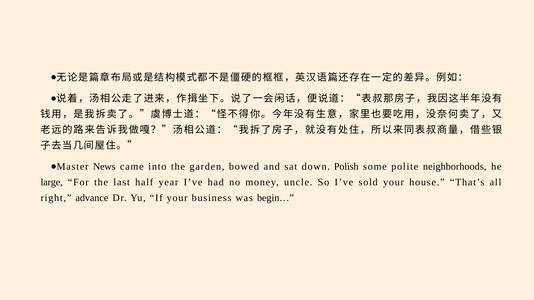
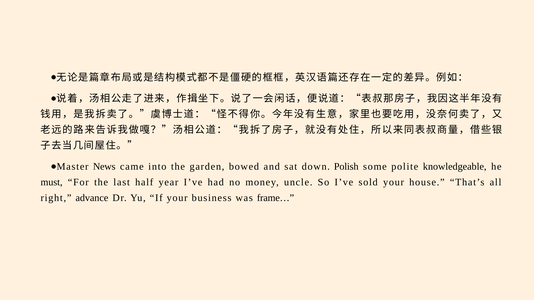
neighborhoods: neighborhoods -> knowledgeable
large: large -> must
begin…: begin… -> frame…
